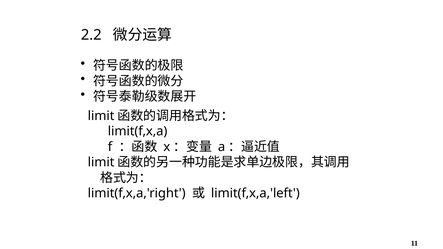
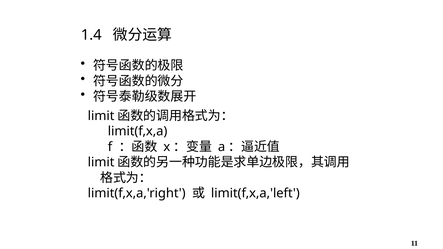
2.2: 2.2 -> 1.4
